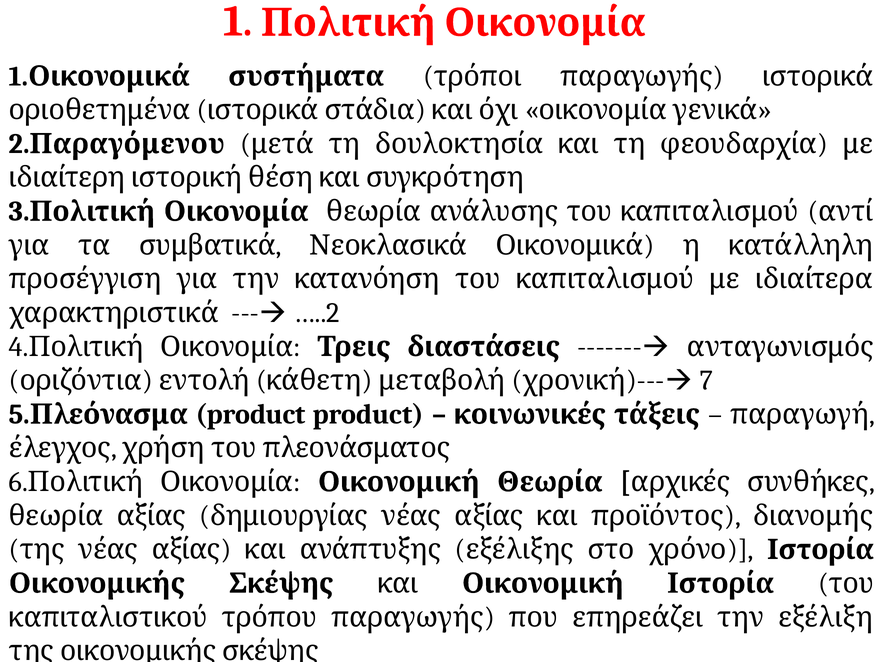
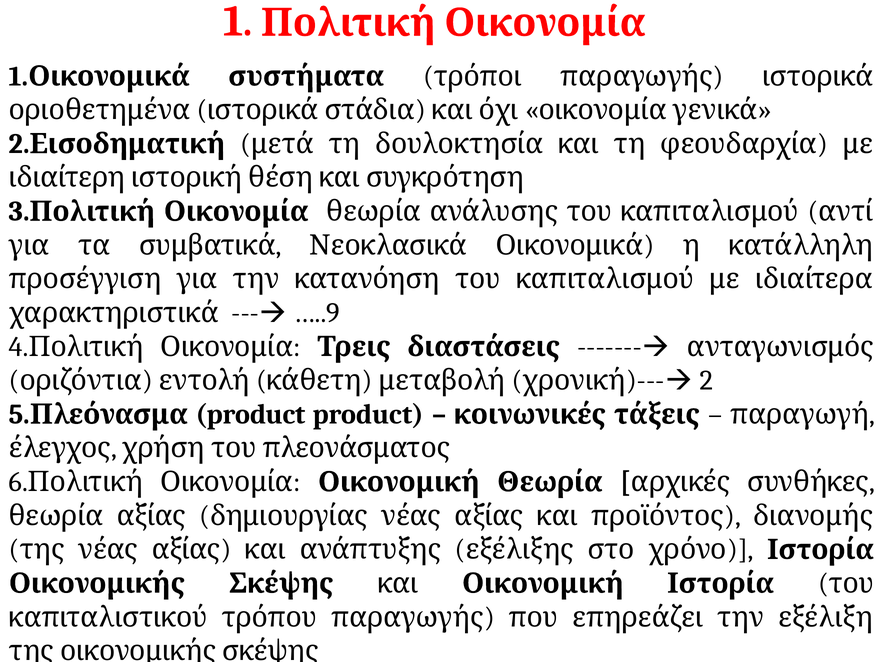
Παραγόμενου: Παραγόμενου -> Εισοδηματική
…..2: …..2 -> …..9
7 at (706, 381): 7 -> 2
